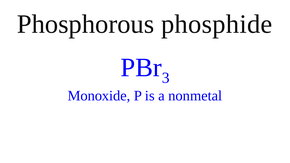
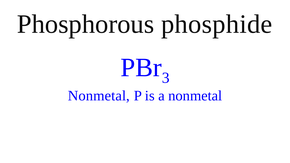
Monoxide at (99, 96): Monoxide -> Nonmetal
